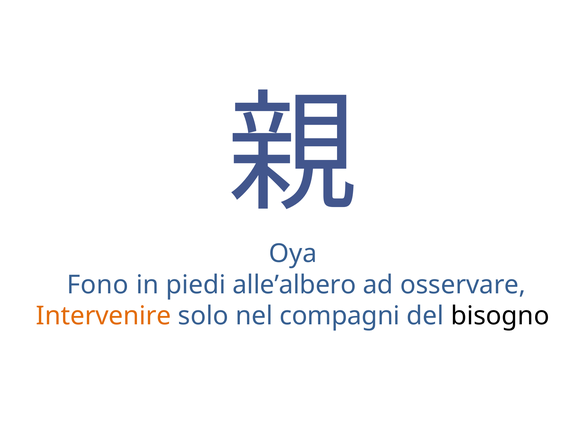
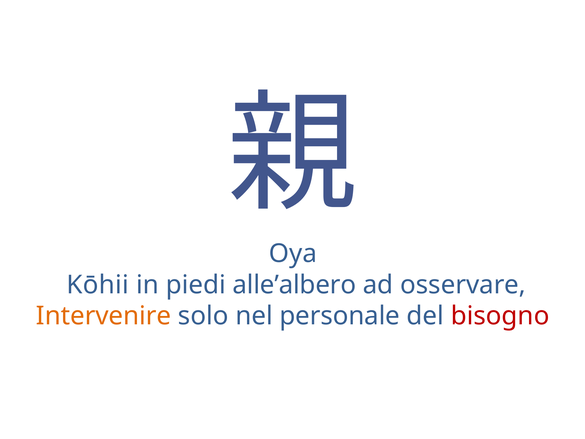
Fono: Fono -> Kōhii
compagni: compagni -> personale
bisogno colour: black -> red
